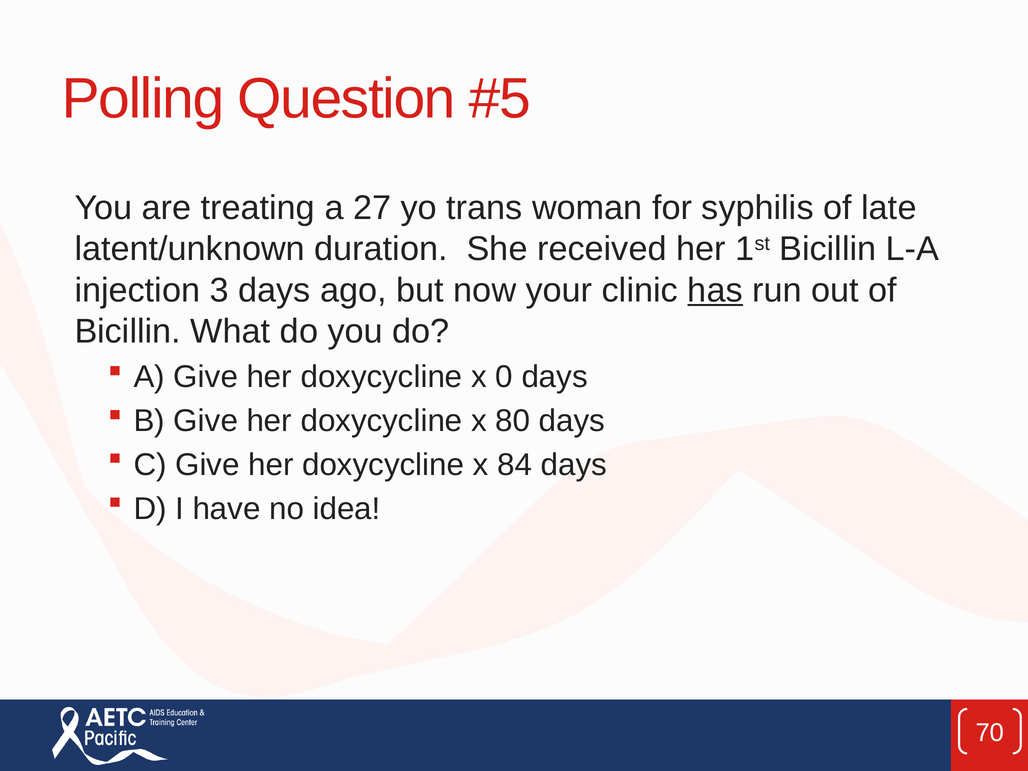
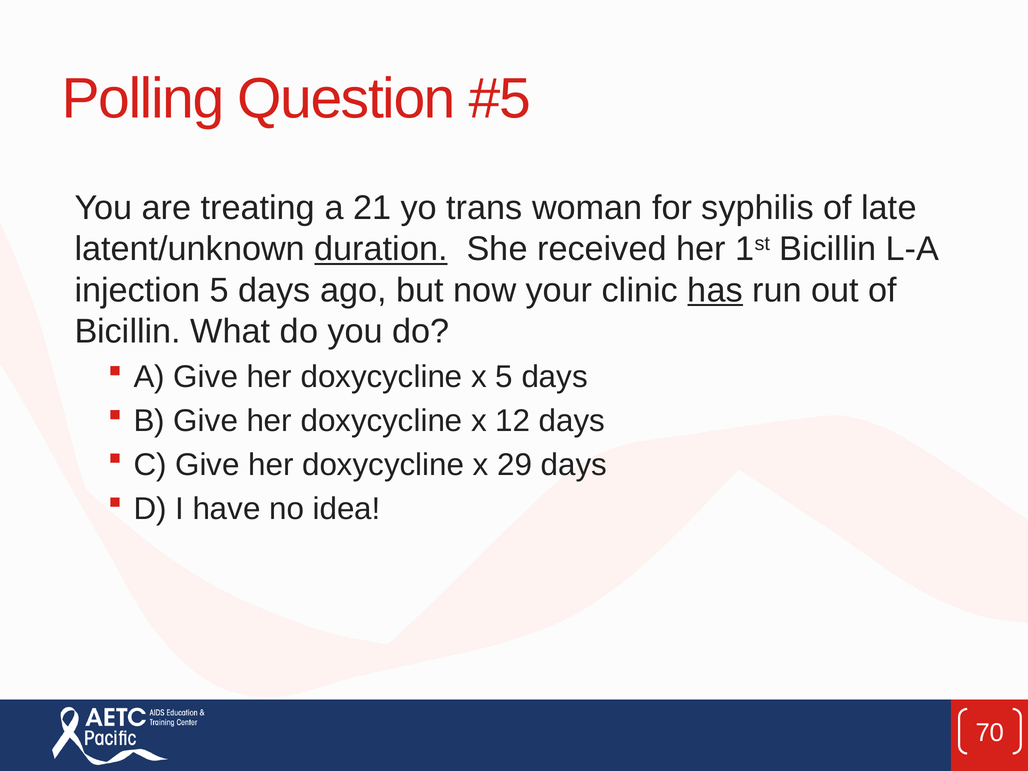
27: 27 -> 21
duration underline: none -> present
injection 3: 3 -> 5
x 0: 0 -> 5
80: 80 -> 12
84: 84 -> 29
